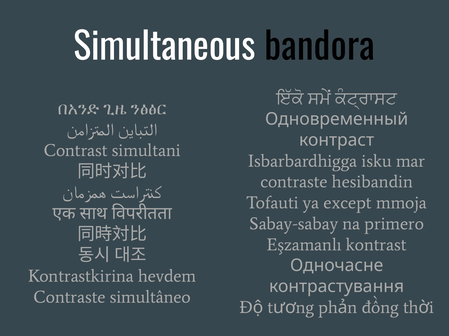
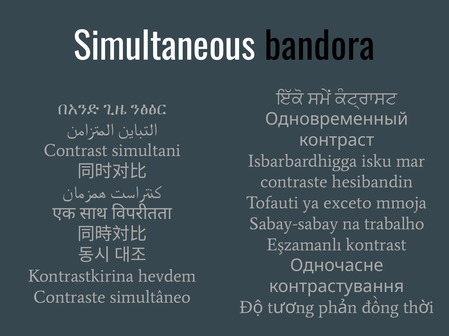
except: except -> exceto
primero: primero -> trabalho
